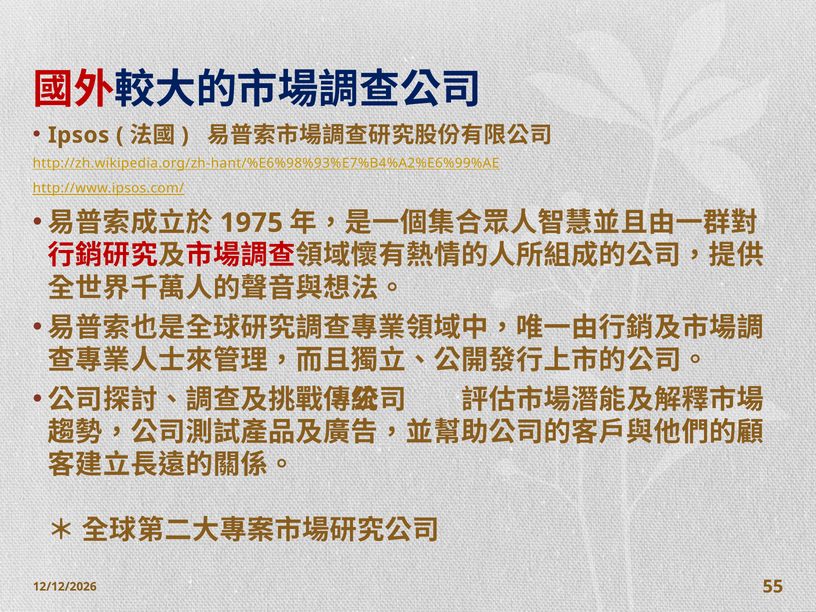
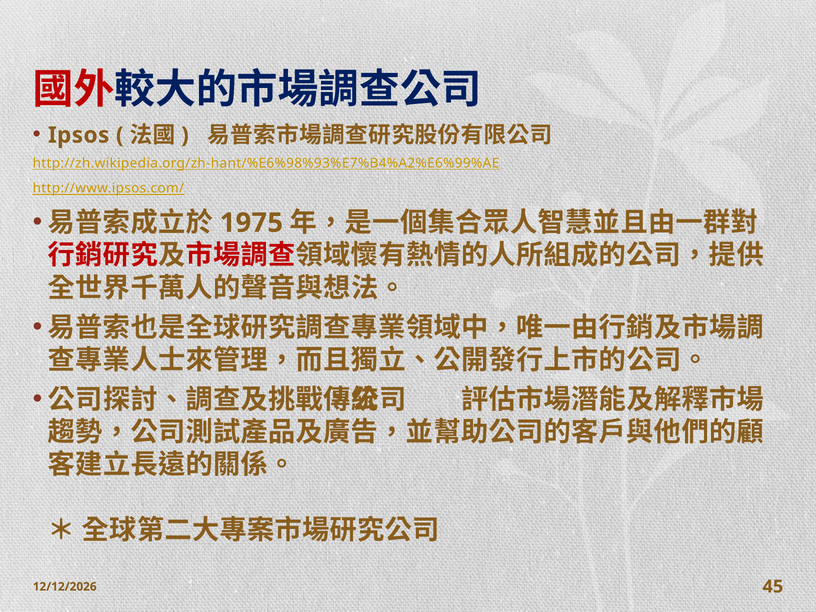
55: 55 -> 45
